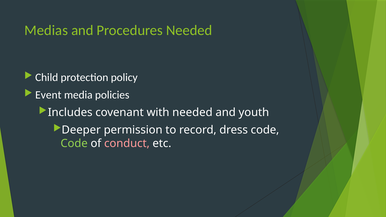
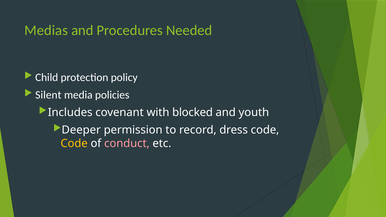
Event: Event -> Silent
with needed: needed -> blocked
Code at (74, 143) colour: light green -> yellow
